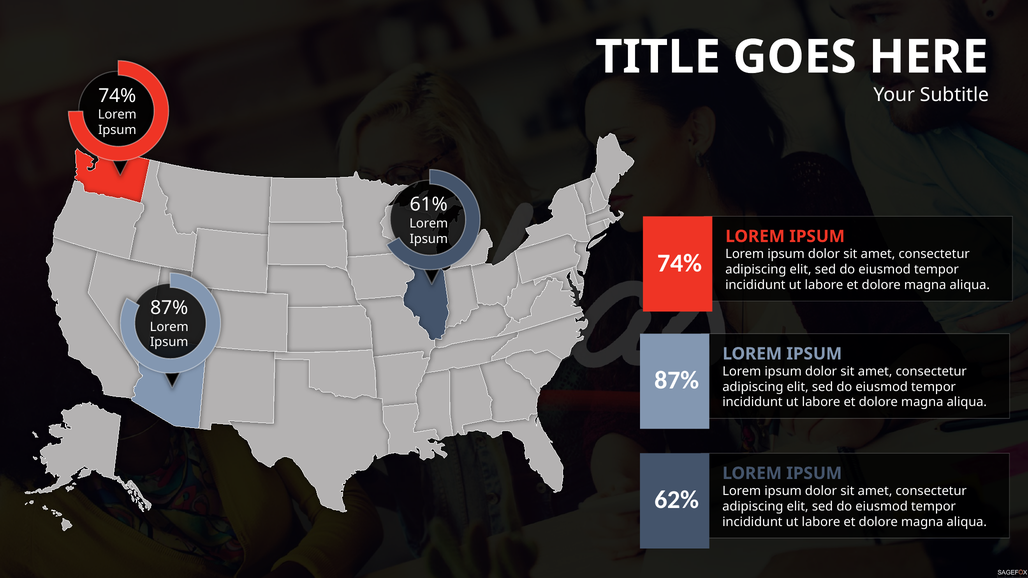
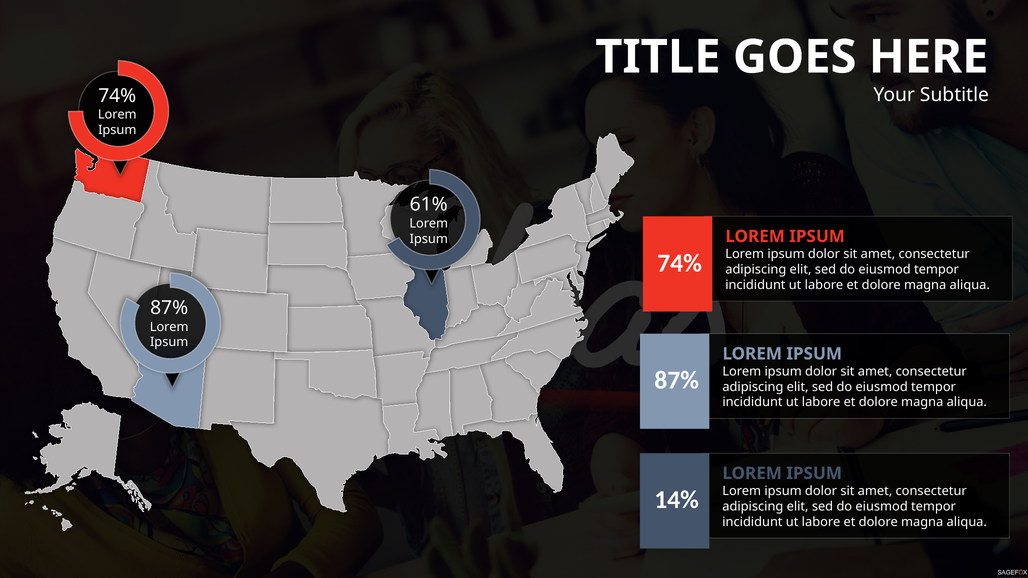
62%: 62% -> 14%
